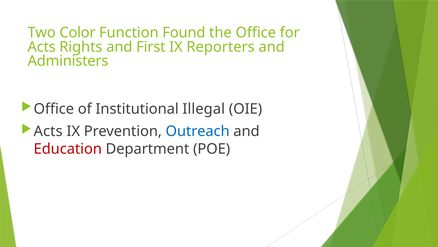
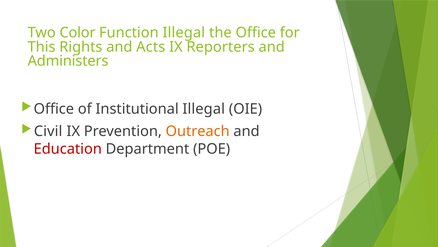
Function Found: Found -> Illegal
Acts at (42, 47): Acts -> This
First: First -> Acts
Acts at (48, 131): Acts -> Civil
Outreach colour: blue -> orange
